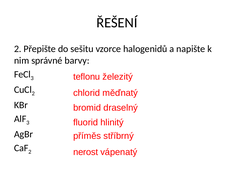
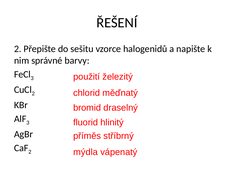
teflonu: teflonu -> použití
nerost: nerost -> mýdla
